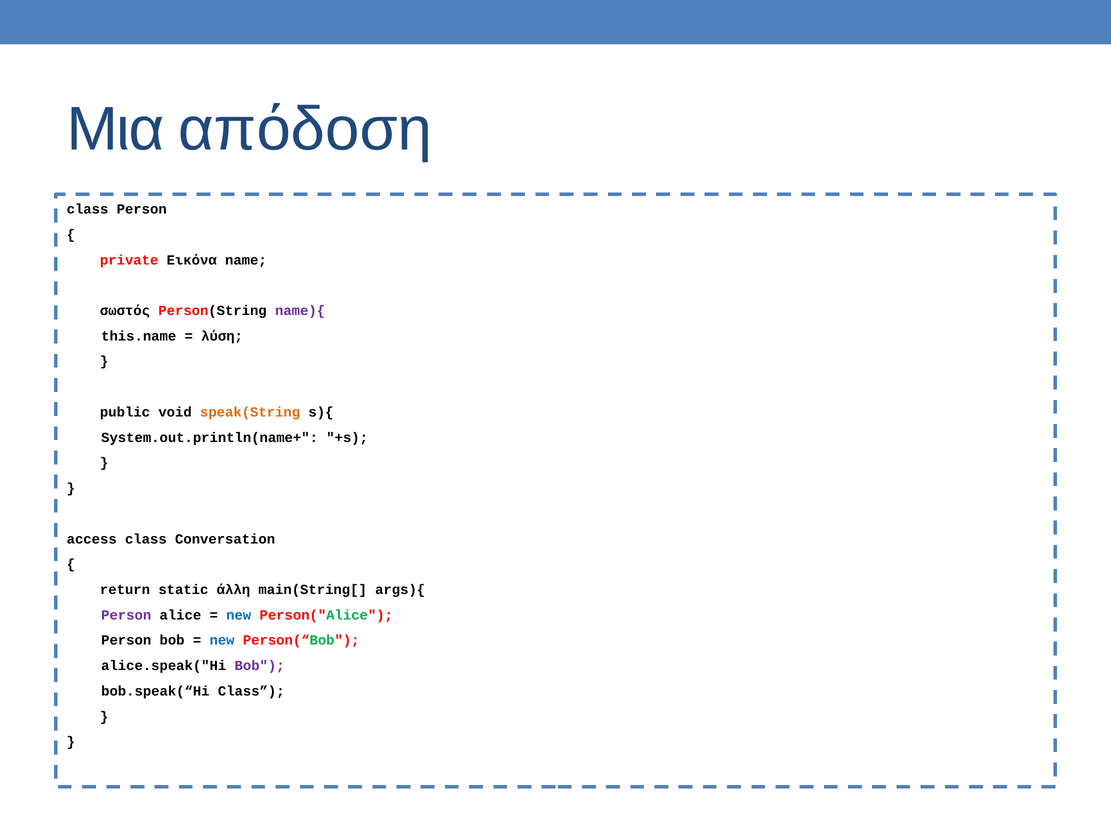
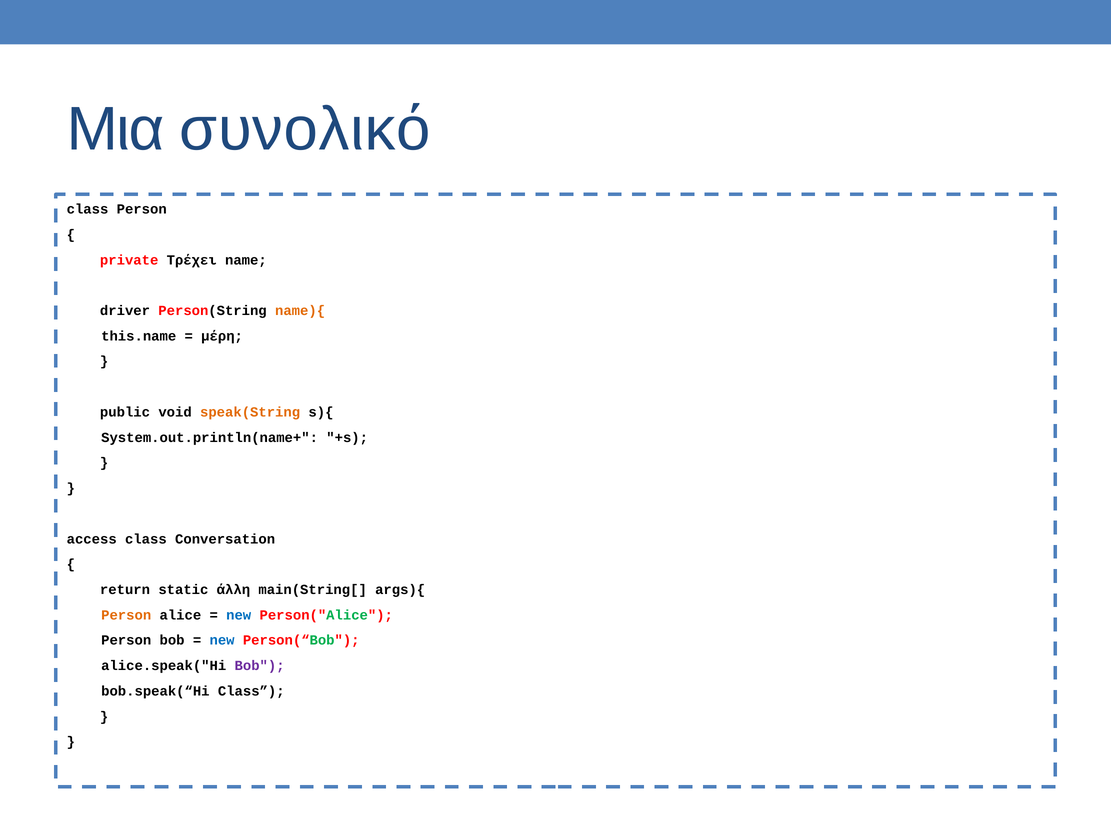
απόδοση: απόδοση -> συνολικό
Εικόνα: Εικόνα -> Τρέχει
σωστός: σωστός -> driver
name){ colour: purple -> orange
λύση: λύση -> μέρη
Person at (126, 615) colour: purple -> orange
